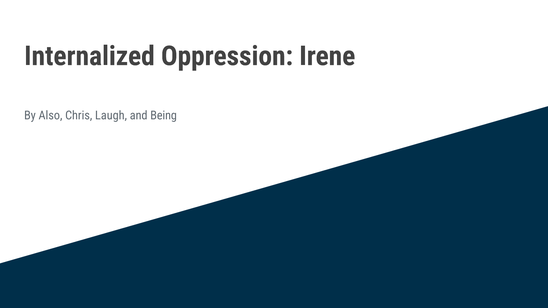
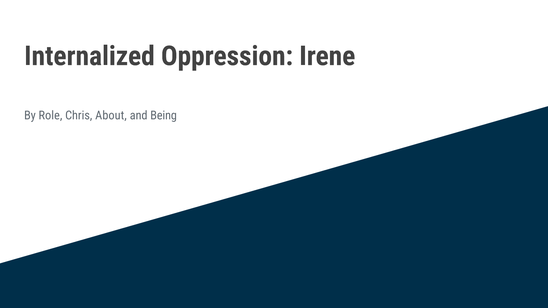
Also: Also -> Role
Laugh: Laugh -> About
